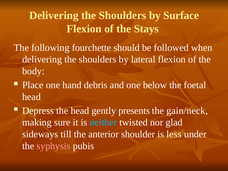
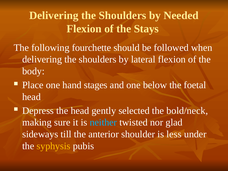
Surface: Surface -> Needed
debris: debris -> stages
presents: presents -> selected
gain/neck: gain/neck -> bold/neck
syphysis colour: pink -> yellow
